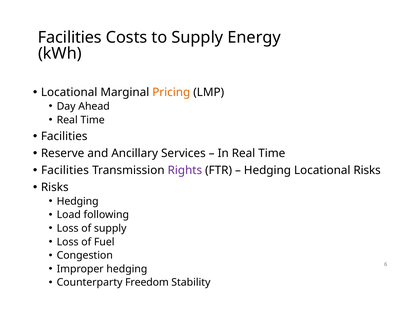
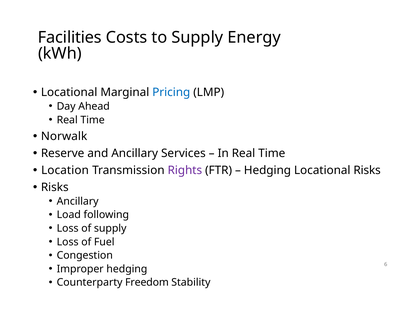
Pricing colour: orange -> blue
Facilities at (64, 136): Facilities -> Norwalk
Facilities at (65, 170): Facilities -> Location
Hedging at (78, 201): Hedging -> Ancillary
